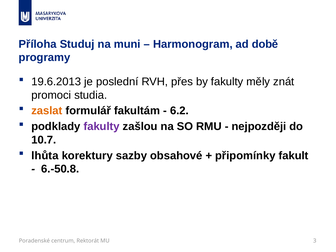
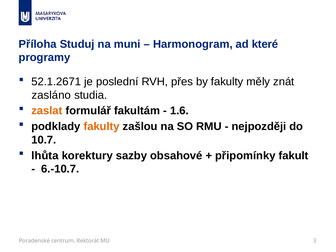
době: době -> které
19.6.2013: 19.6.2013 -> 52.1.2671
promoci: promoci -> zasláno
6.2: 6.2 -> 1.6
fakulty at (102, 126) colour: purple -> orange
6.-50.8: 6.-50.8 -> 6.-10.7
